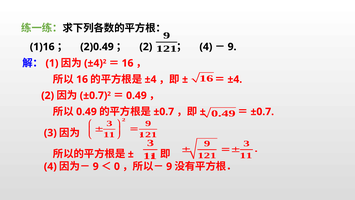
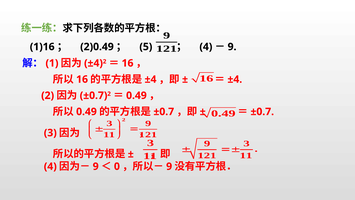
2 at (146, 47): 2 -> 5
